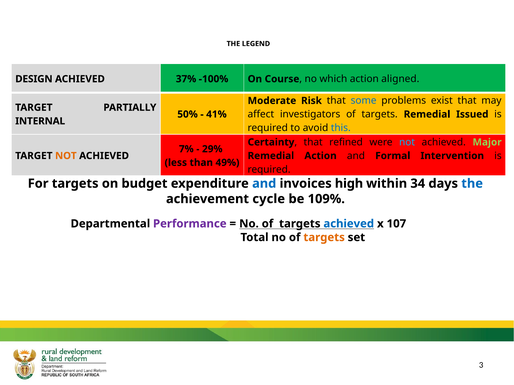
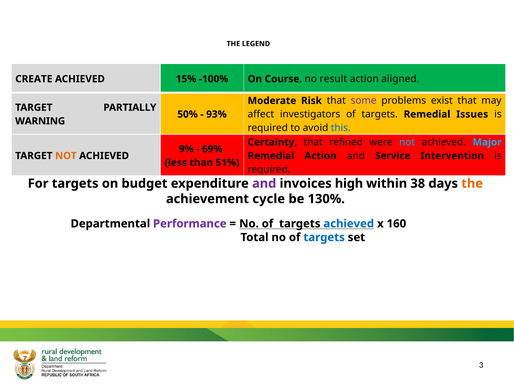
DESIGN: DESIGN -> CREATE
37%: 37% -> 15%
which: which -> result
some colour: blue -> purple
Issued: Issued -> Issues
41%: 41% -> 93%
INTERNAL: INTERNAL -> WARNING
Major colour: light green -> light blue
7%: 7% -> 9%
29%: 29% -> 69%
Formal: Formal -> Service
49%: 49% -> 51%
and at (264, 184) colour: blue -> purple
34: 34 -> 38
the at (472, 184) colour: blue -> orange
109%: 109% -> 130%
107: 107 -> 160
targets at (324, 238) colour: orange -> blue
